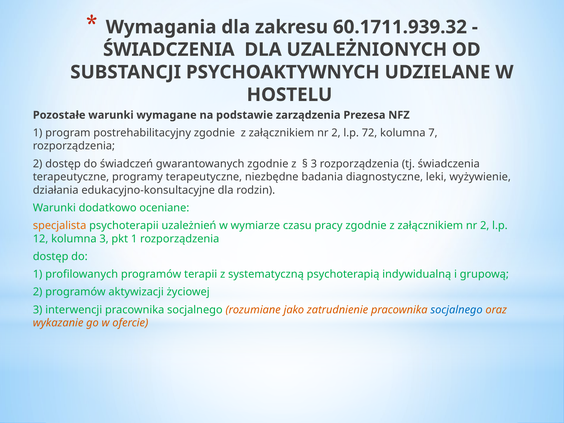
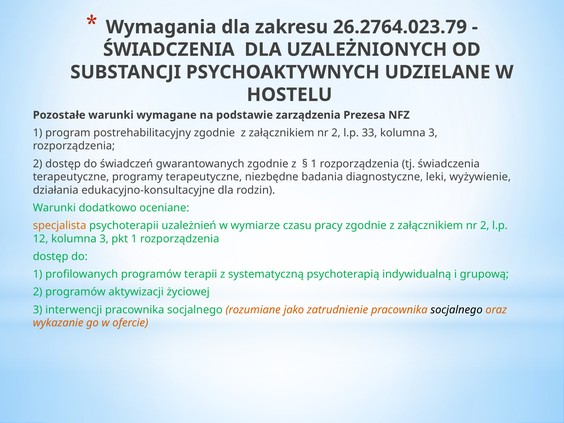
60.1711.939.32: 60.1711.939.32 -> 26.2764.023.79
72: 72 -> 33
7 at (433, 133): 7 -> 3
3 at (314, 164): 3 -> 1
socjalnego at (457, 310) colour: blue -> black
